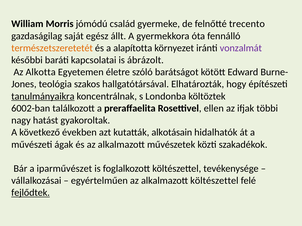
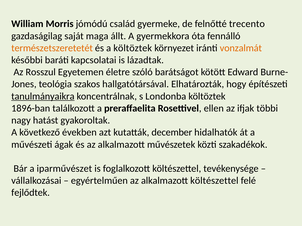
egész: egész -> maga
a alapította: alapította -> költöztek
vonzalmát colour: purple -> orange
ábrázolt: ábrázolt -> lázadtak
Alkotta: Alkotta -> Rosszul
6002-ban: 6002-ban -> 1896-ban
alkotásain: alkotásain -> december
fejlődtek underline: present -> none
